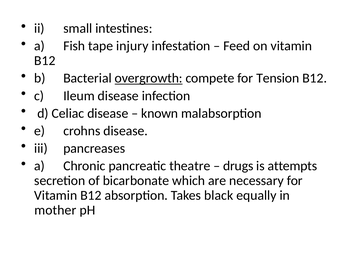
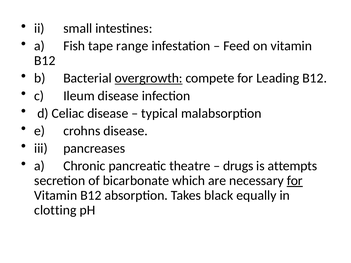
injury: injury -> range
Tension: Tension -> Leading
known: known -> typical
for at (295, 181) underline: none -> present
mother: mother -> clotting
